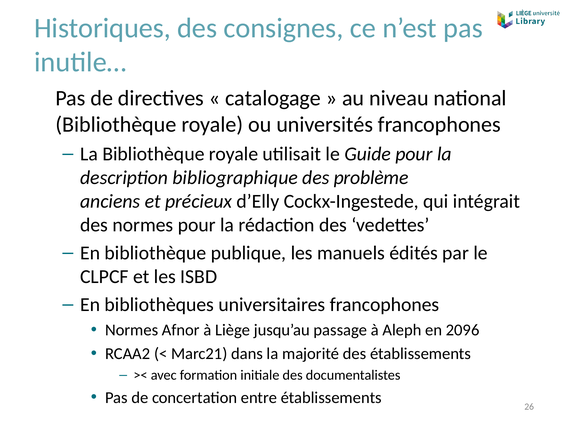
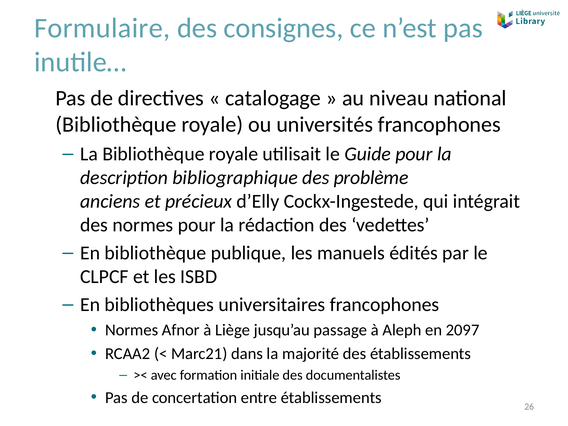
Historiques: Historiques -> Formulaire
2096: 2096 -> 2097
